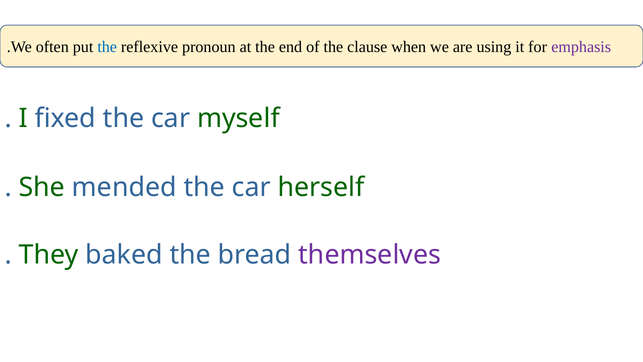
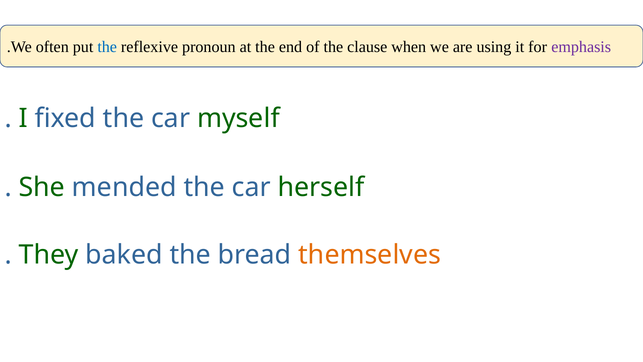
themselves colour: purple -> orange
